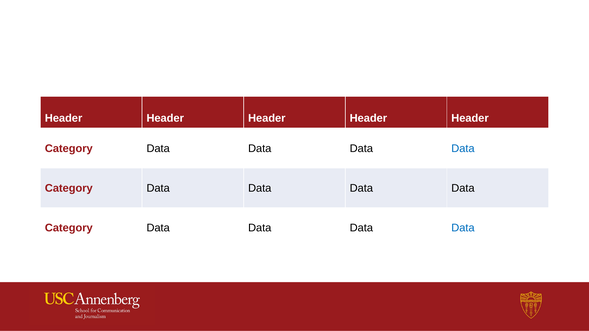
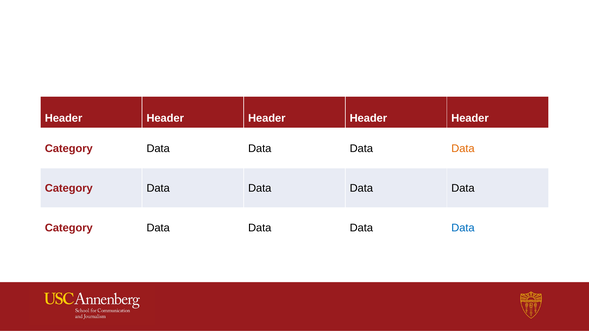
Data at (463, 149) colour: blue -> orange
